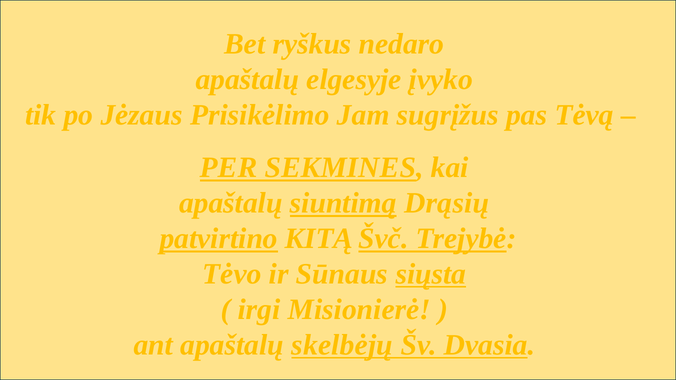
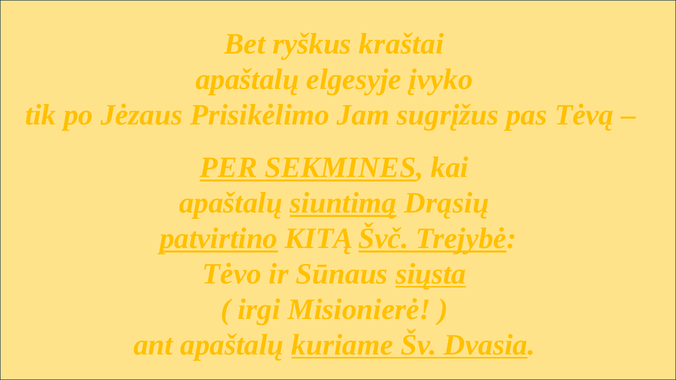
nedaro: nedaro -> kraštai
skelbėjų: skelbėjų -> kuriame
